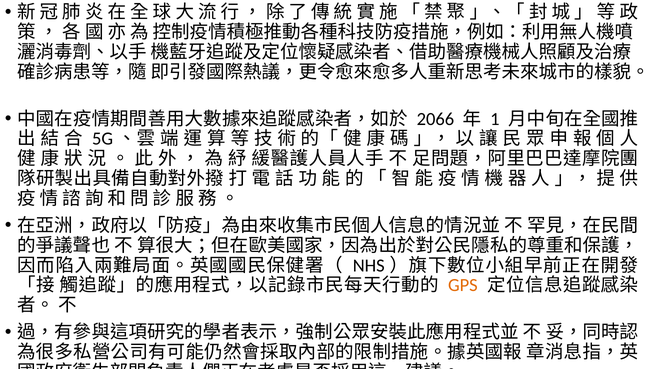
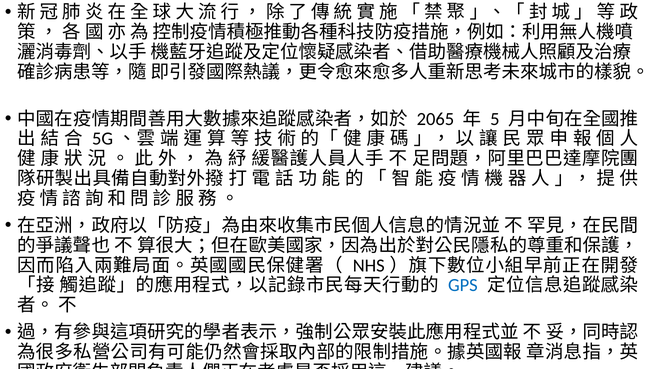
2066: 2066 -> 2065
1: 1 -> 5
GPS colour: orange -> blue
